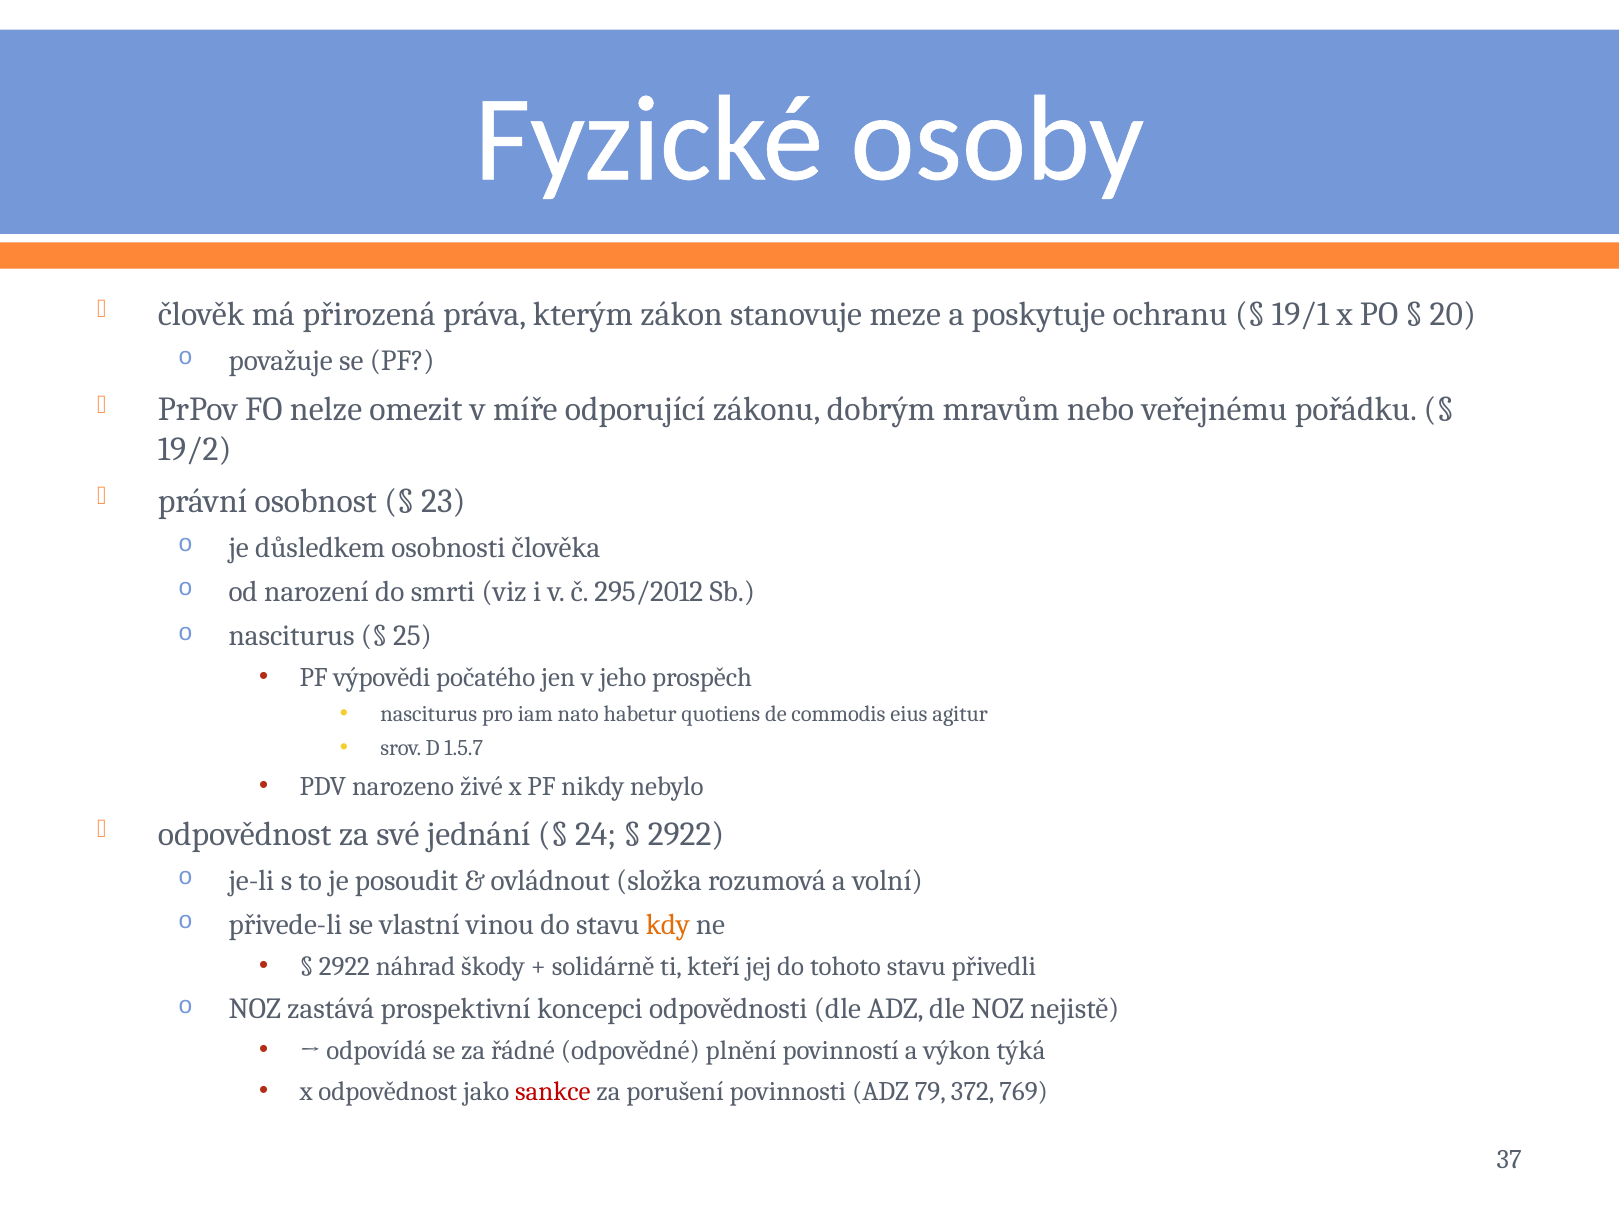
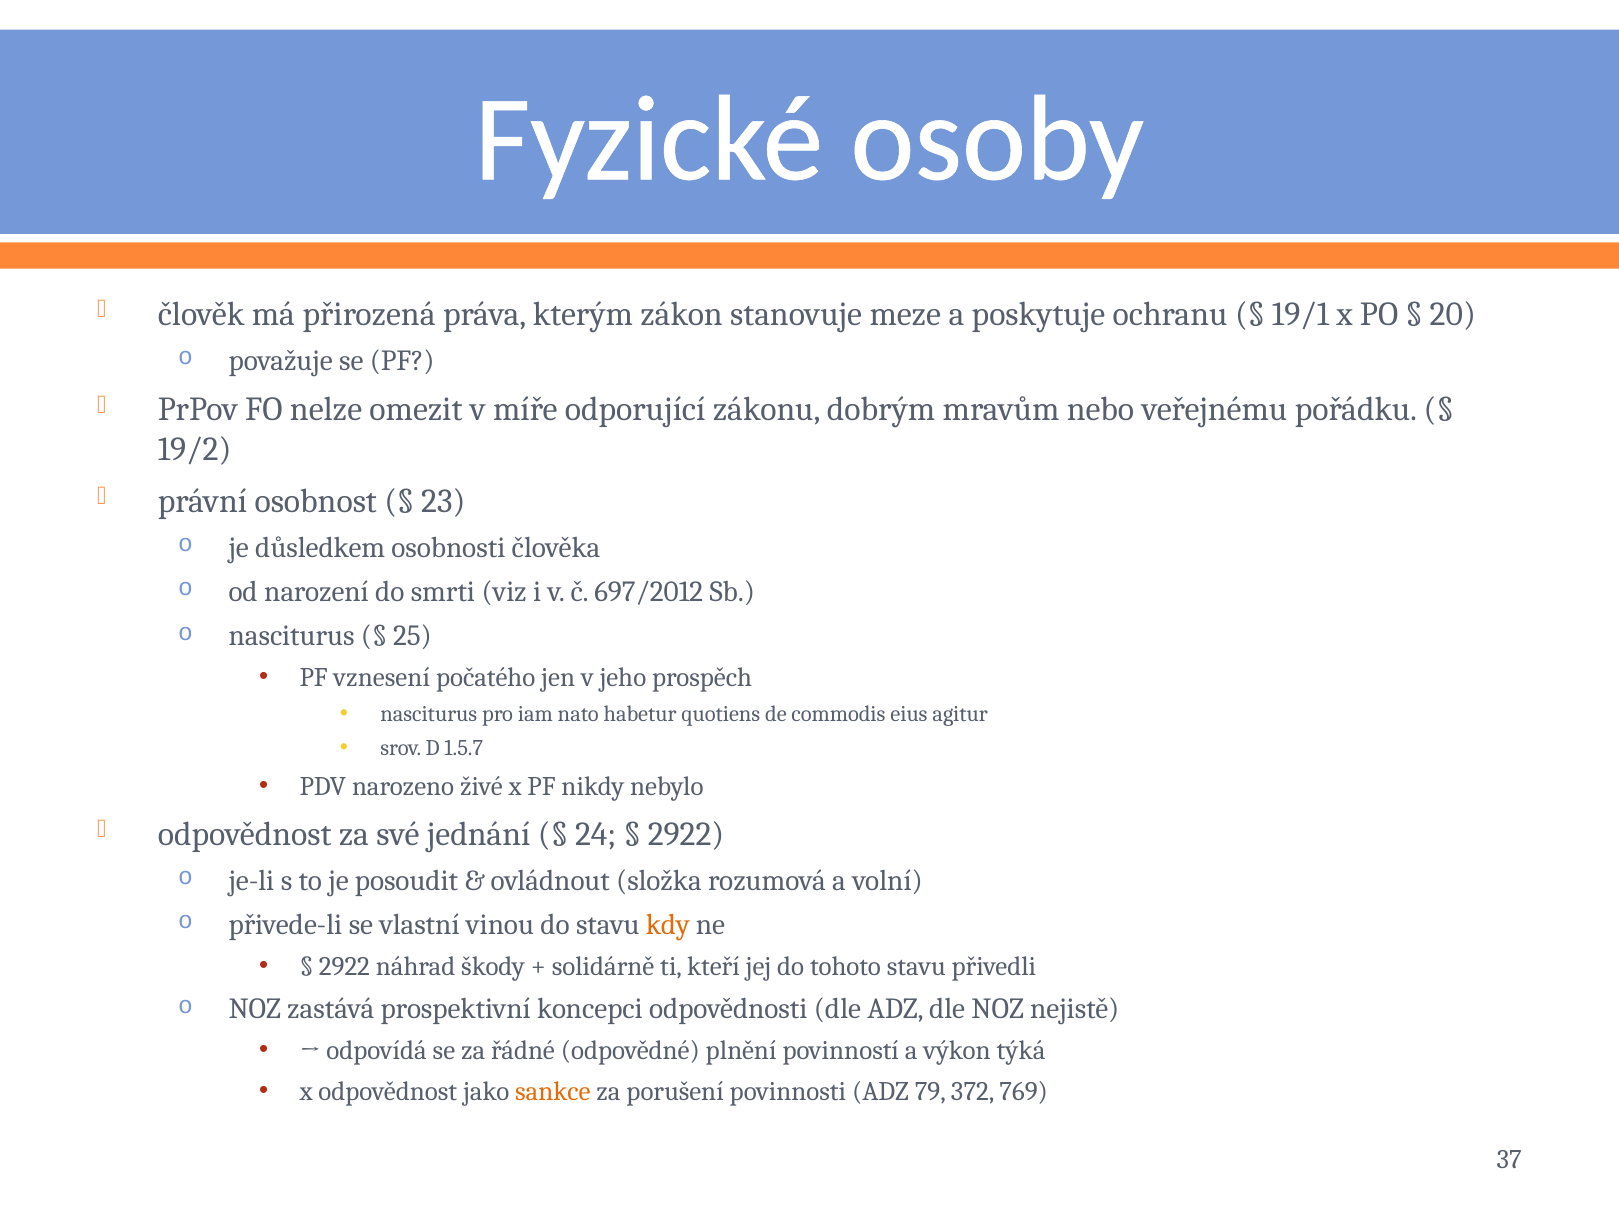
295/2012: 295/2012 -> 697/2012
výpovědi: výpovědi -> vznesení
sankce colour: red -> orange
